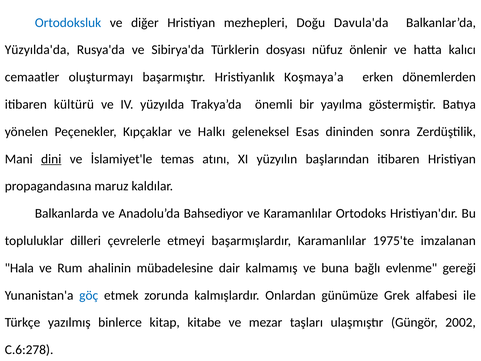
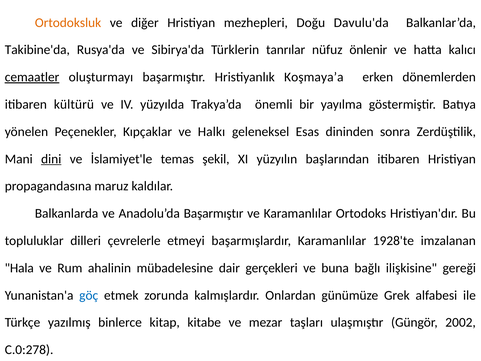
Ortodoksluk colour: blue -> orange
Davula'da: Davula'da -> Davulu'da
Yüzyılda'da: Yüzyılda'da -> Takibine'da
dosyası: dosyası -> tanrılar
cemaatler underline: none -> present
atını: atını -> şekil
Anadolu’da Bahsediyor: Bahsediyor -> Başarmıştır
1975'te: 1975'te -> 1928'te
kalmamış: kalmamış -> gerçekleri
evlenme: evlenme -> ilişkisine
C.6:278: C.6:278 -> C.0:278
